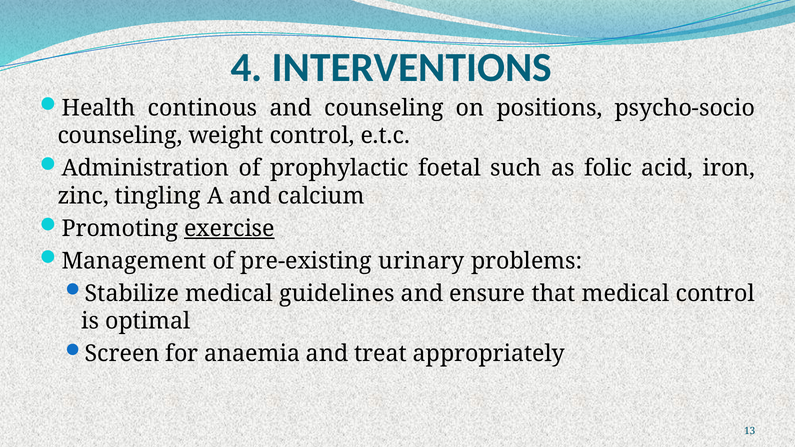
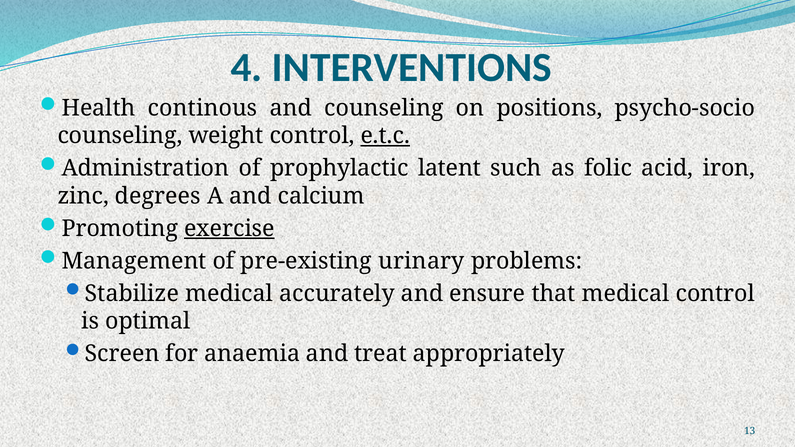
e.t.c underline: none -> present
foetal: foetal -> latent
tingling: tingling -> degrees
guidelines: guidelines -> accurately
